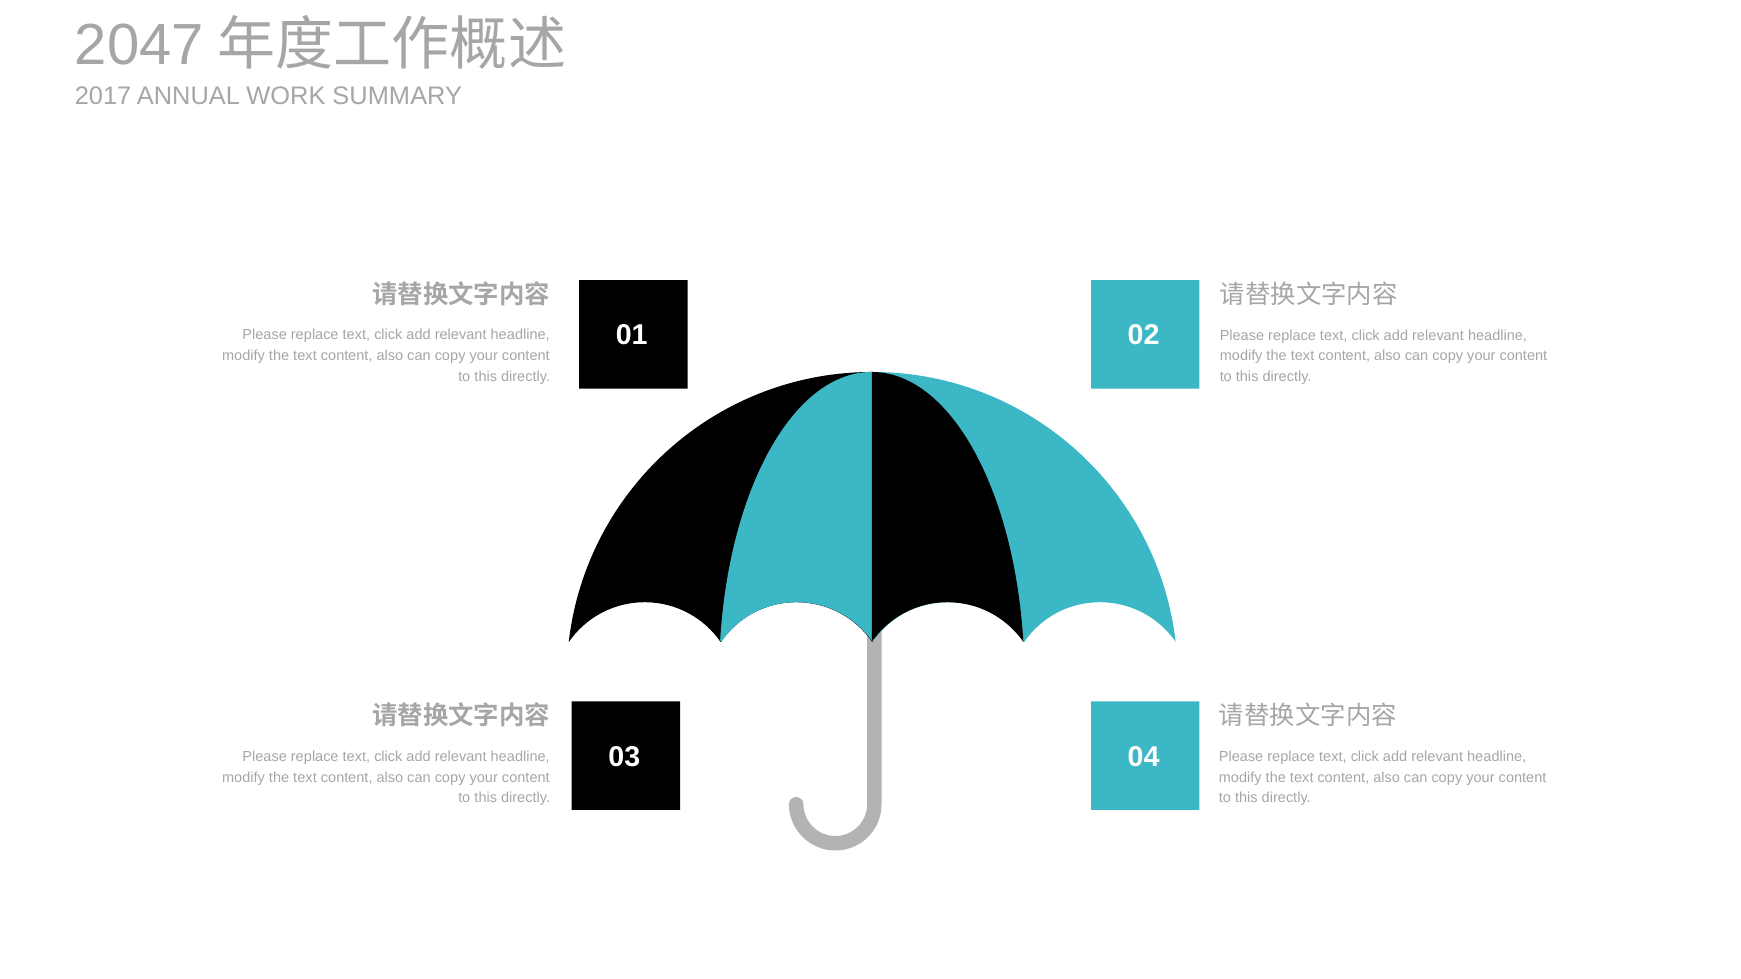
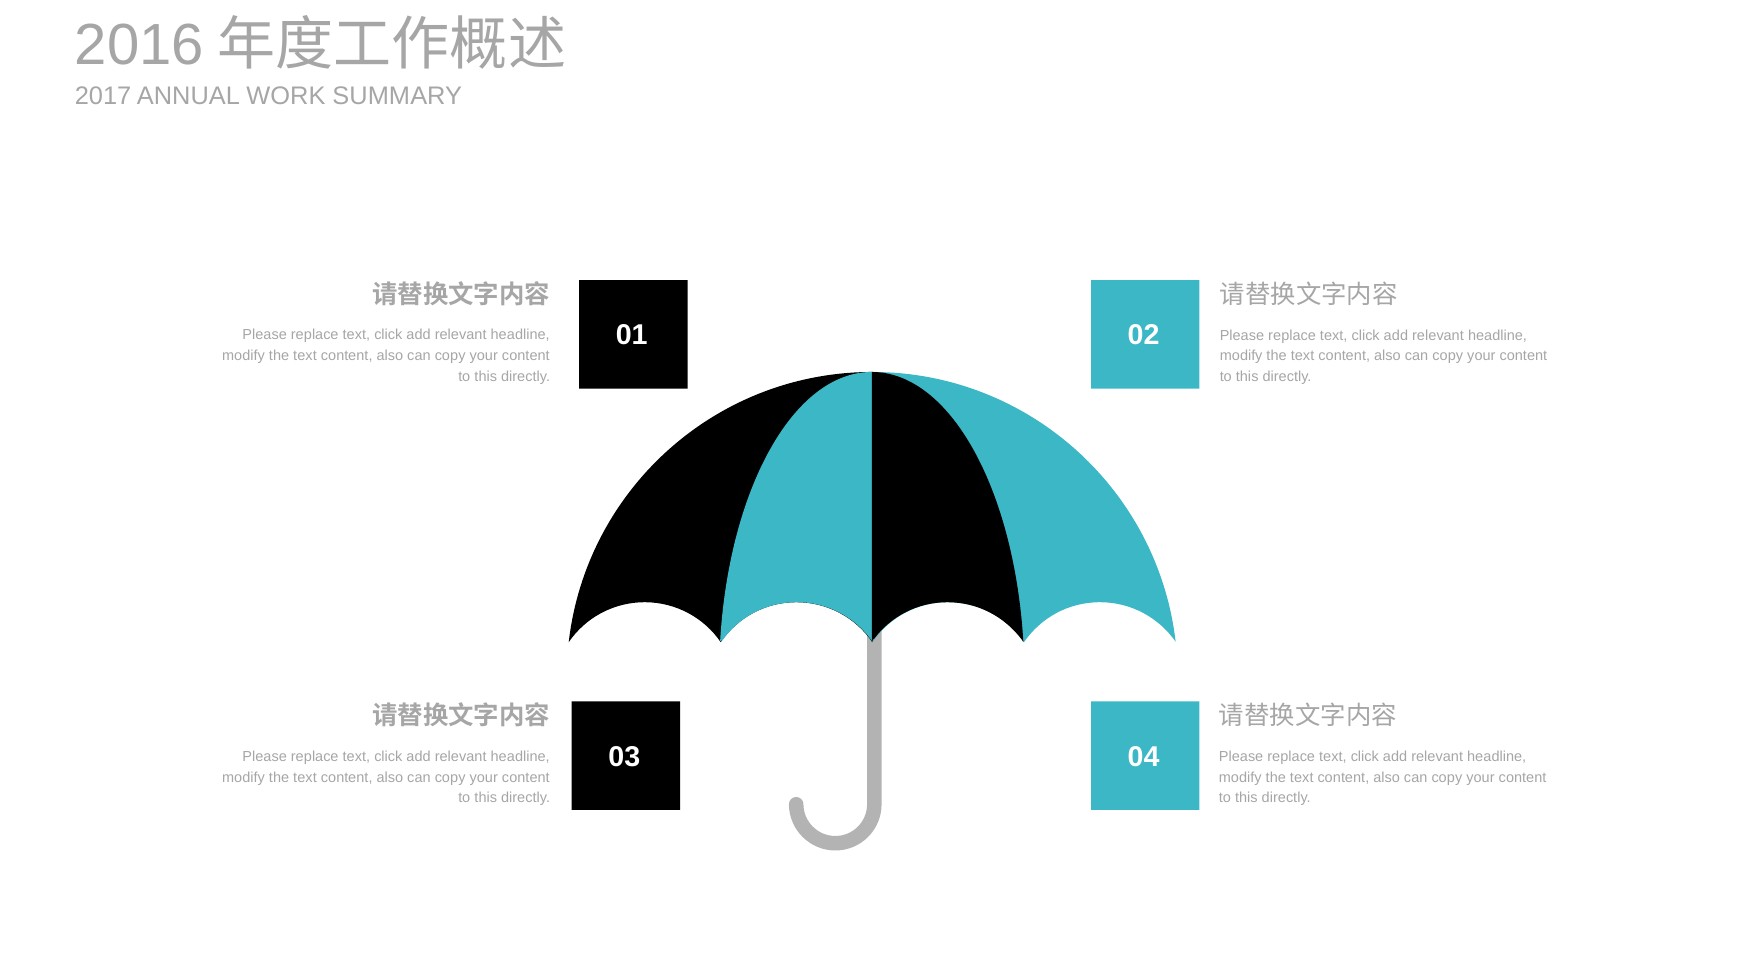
2047: 2047 -> 2016
